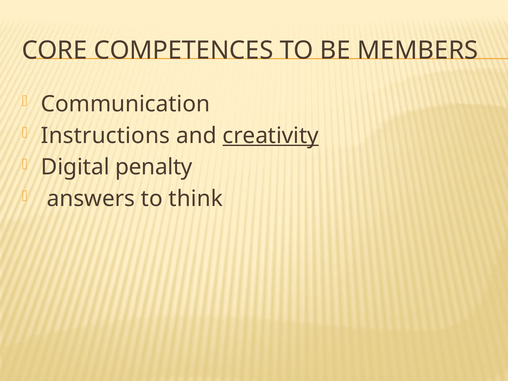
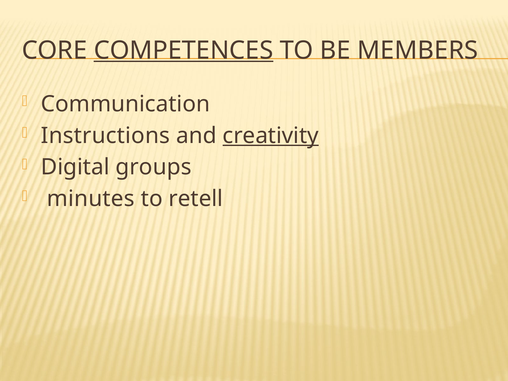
COMPETENCES underline: none -> present
penalty: penalty -> groups
answers: answers -> minutes
think: think -> retell
